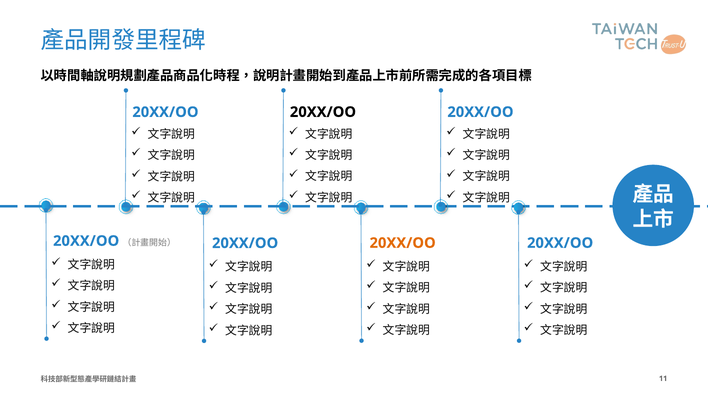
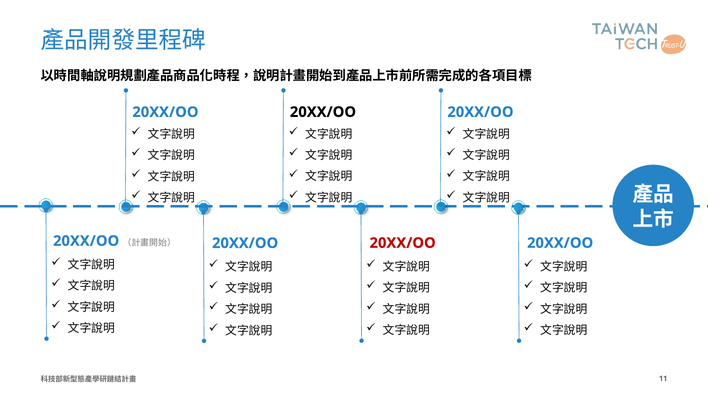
20XX/OO at (403, 243) colour: orange -> red
